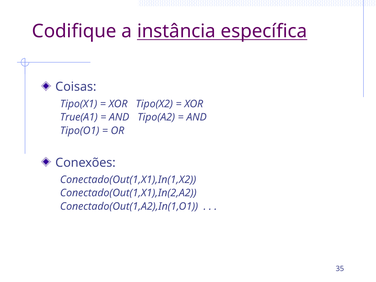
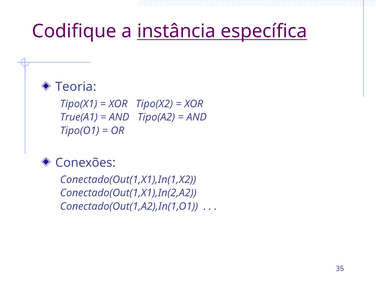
Coisas: Coisas -> Teoria
